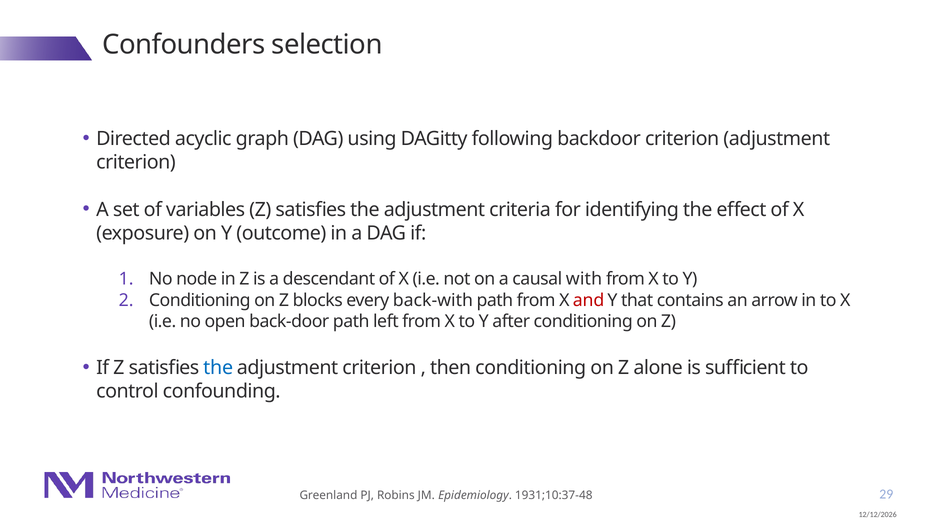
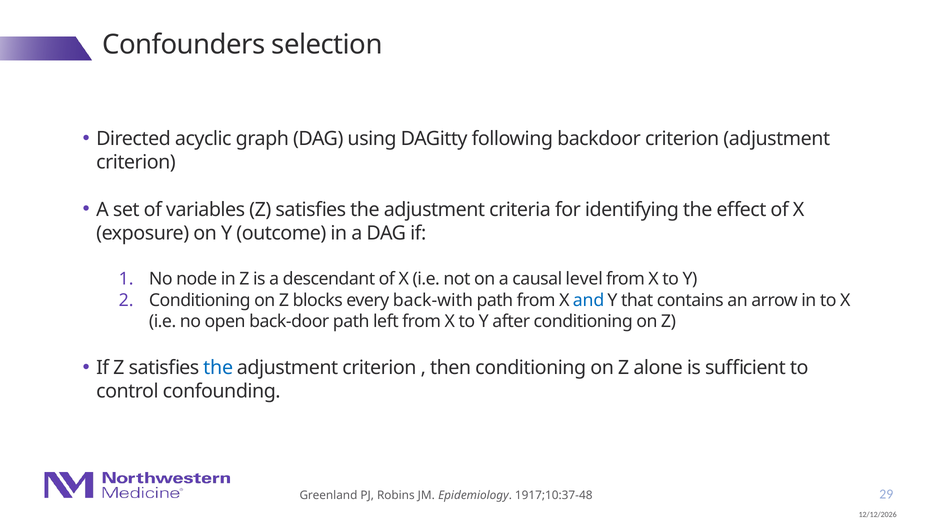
with: with -> level
and colour: red -> blue
1931;10:37-48: 1931;10:37-48 -> 1917;10:37-48
